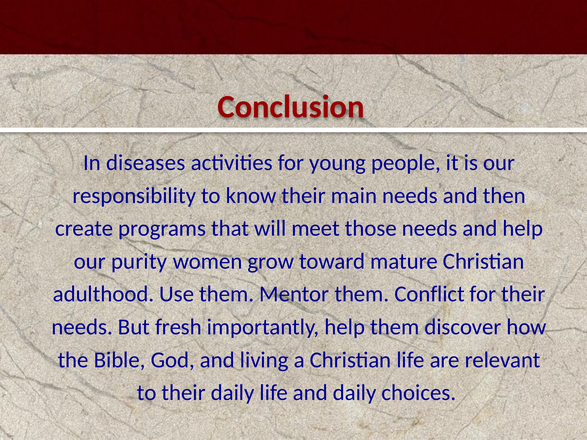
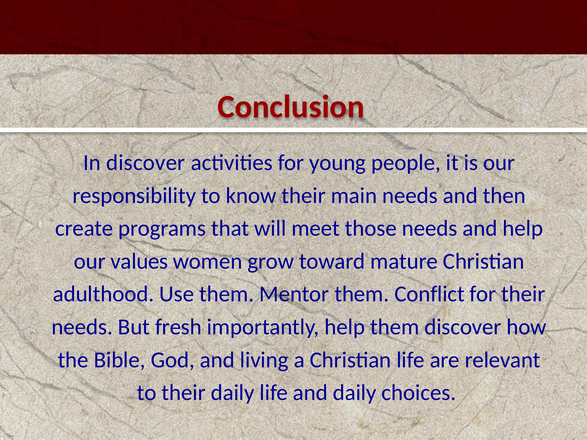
In diseases: diseases -> discover
purity: purity -> values
